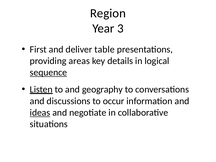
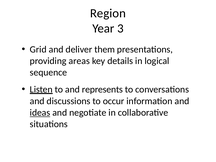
First: First -> Grid
table: table -> them
sequence underline: present -> none
geography: geography -> represents
